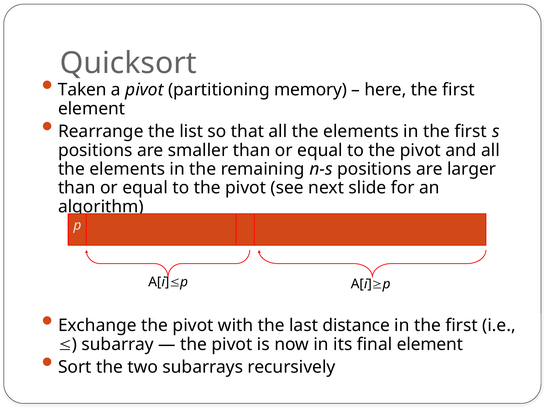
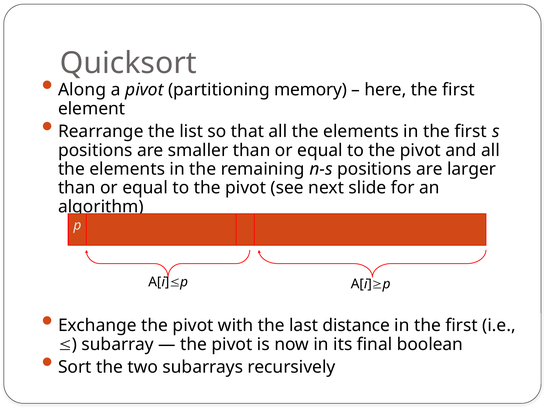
Taken: Taken -> Along
final element: element -> boolean
